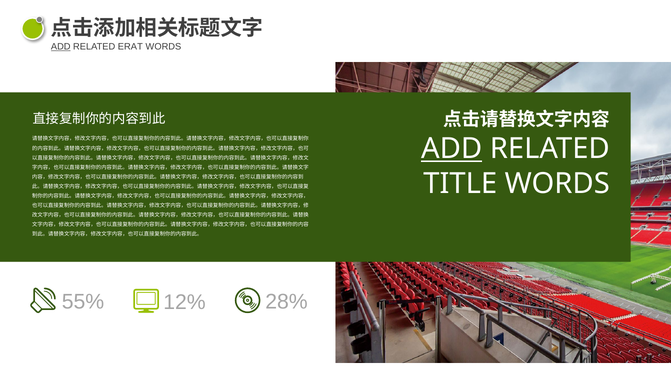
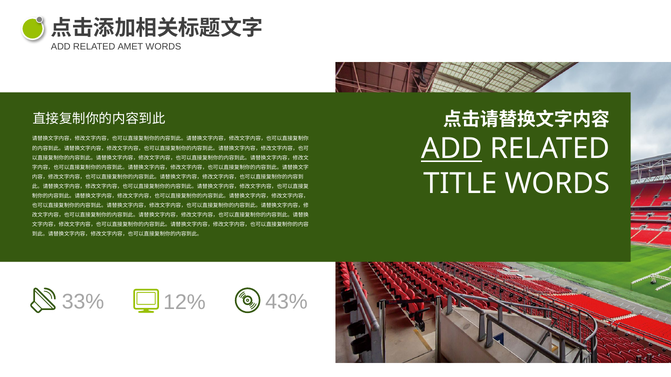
ADD at (61, 47) underline: present -> none
ERAT: ERAT -> AMET
55%: 55% -> 33%
28%: 28% -> 43%
